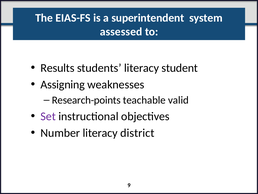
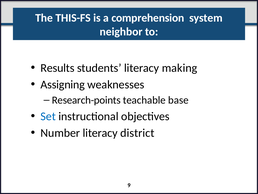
EIAS-FS: EIAS-FS -> THIS-FS
superintendent: superintendent -> comprehension
assessed: assessed -> neighbor
student: student -> making
valid: valid -> base
Set colour: purple -> blue
